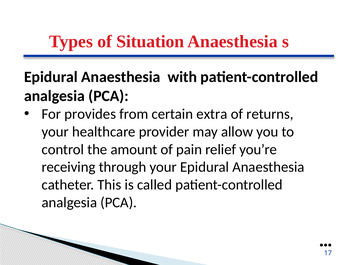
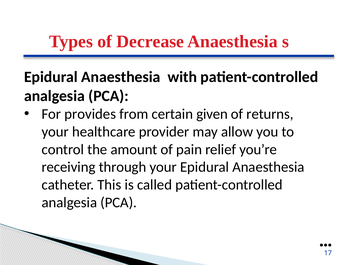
Situation: Situation -> Decrease
extra: extra -> given
